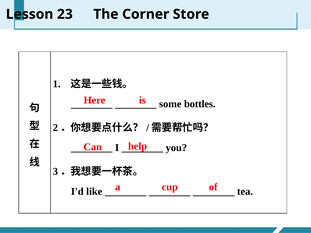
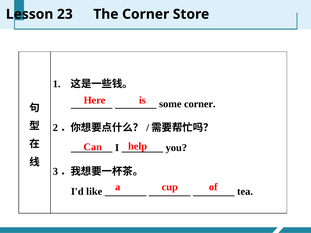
some bottles: bottles -> corner
